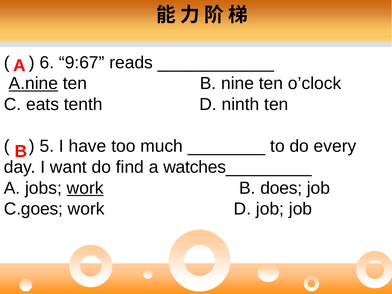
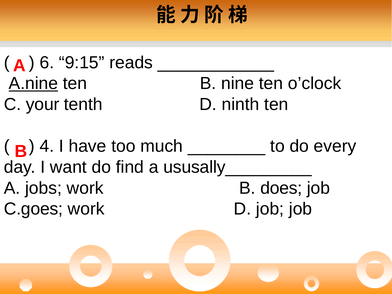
9:67: 9:67 -> 9:15
eats: eats -> your
5: 5 -> 4
watches_________: watches_________ -> ususally_________
work at (85, 188) underline: present -> none
